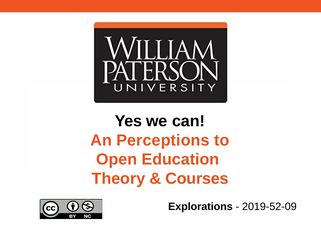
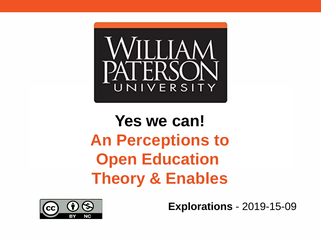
Courses: Courses -> Enables
2019-52-09: 2019-52-09 -> 2019-15-09
